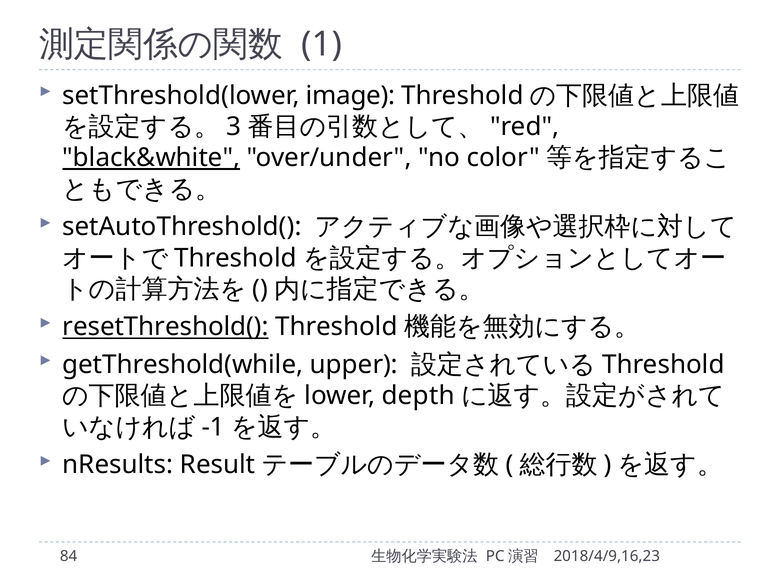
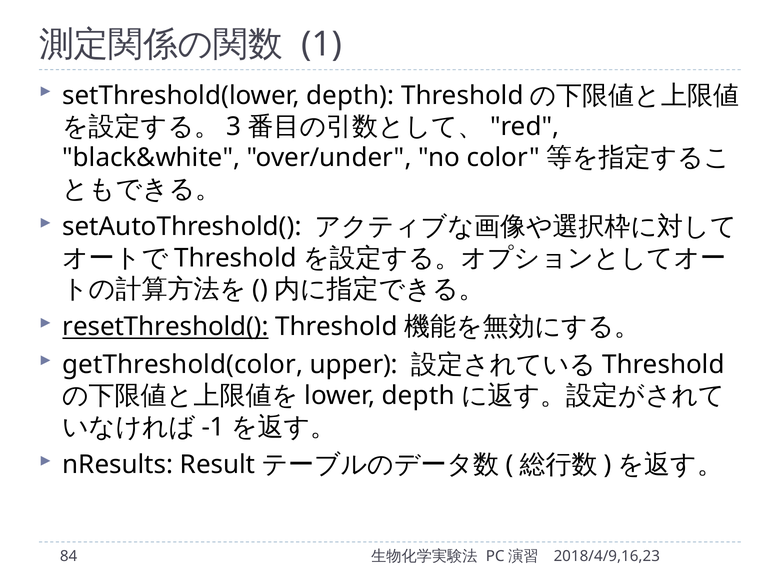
setThreshold(lower image: image -> depth
black&white underline: present -> none
getThreshold(while: getThreshold(while -> getThreshold(color
